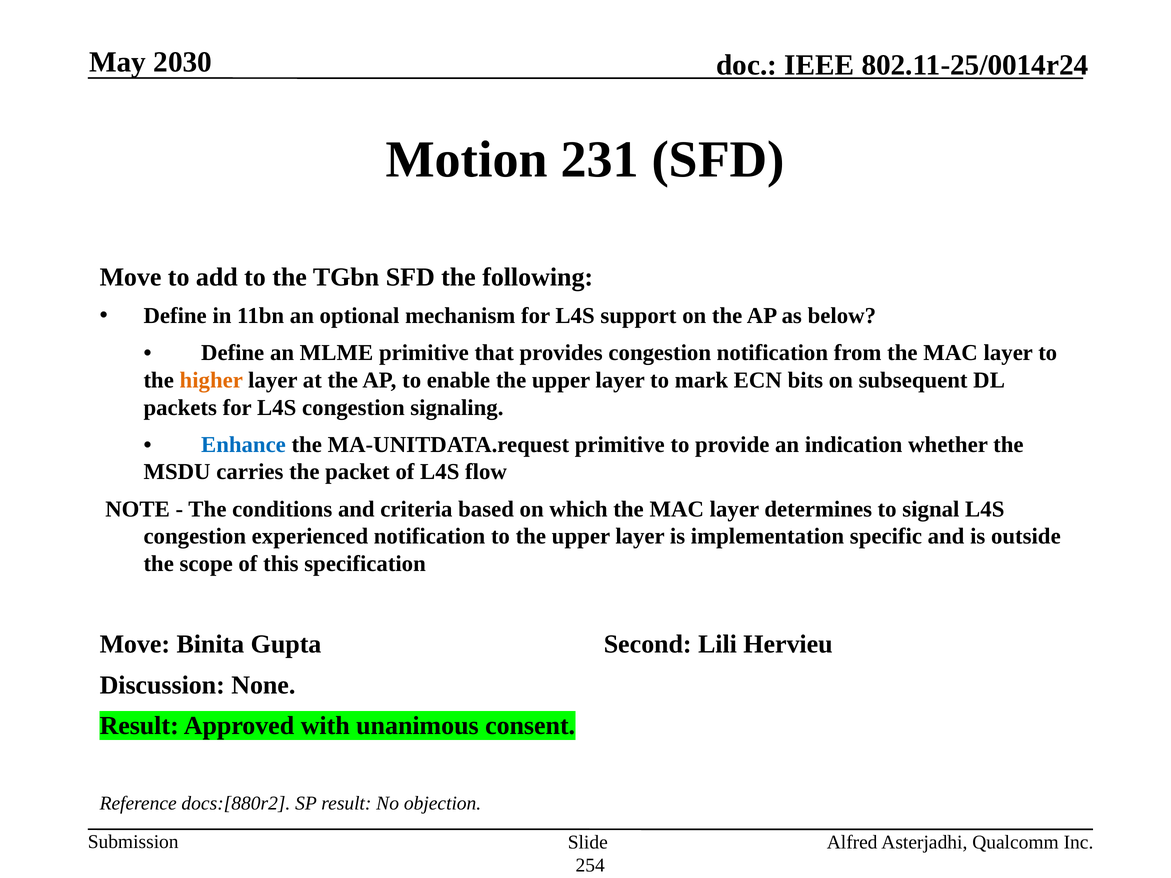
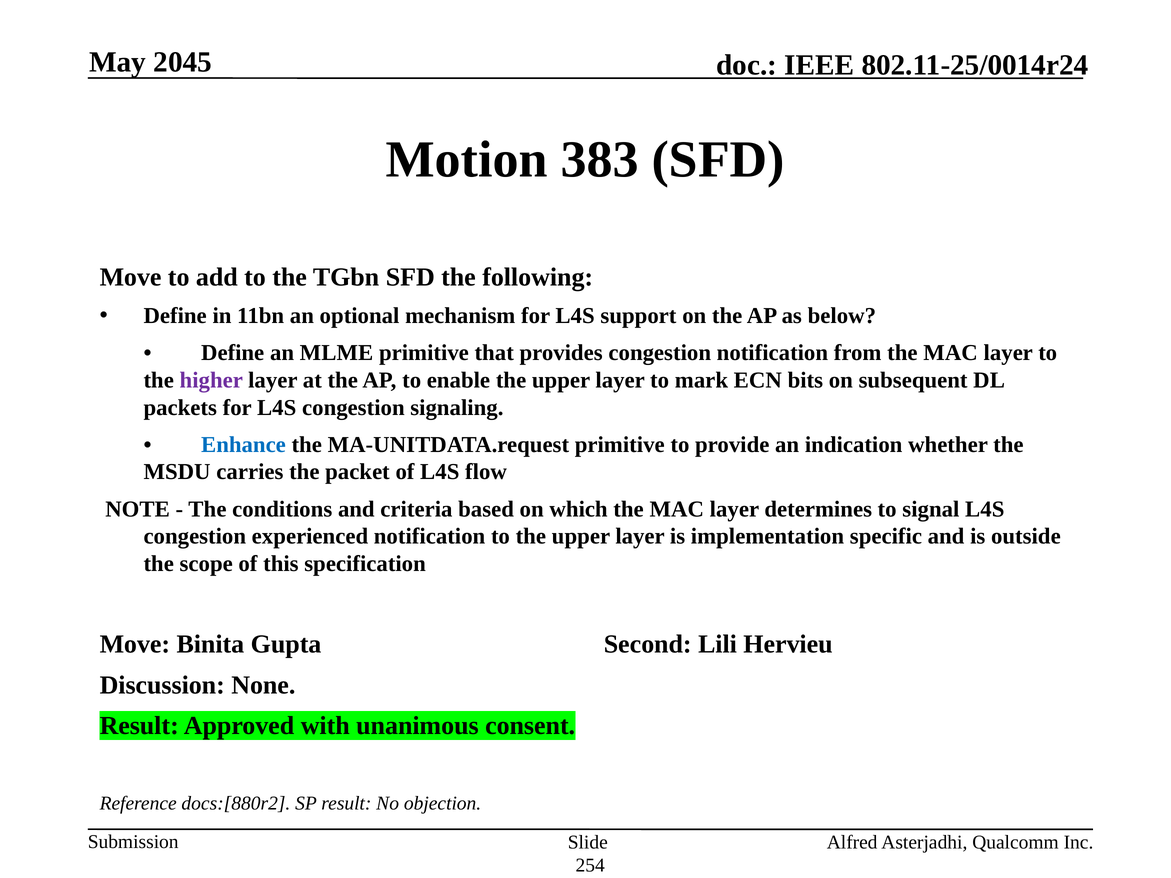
2030: 2030 -> 2045
231: 231 -> 383
higher colour: orange -> purple
